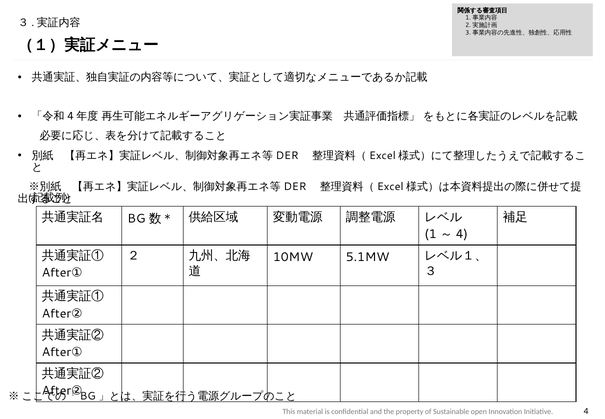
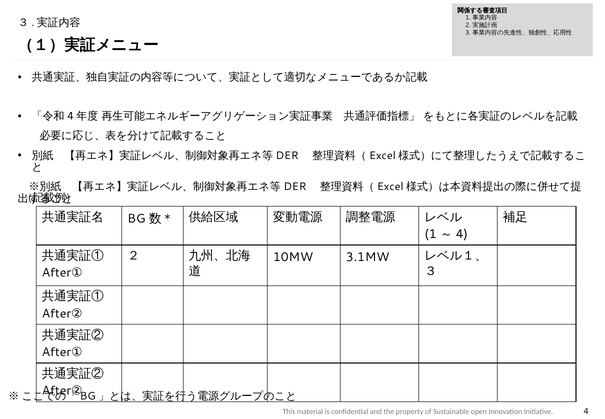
5.1MW: 5.1MW -> 3.1MW
